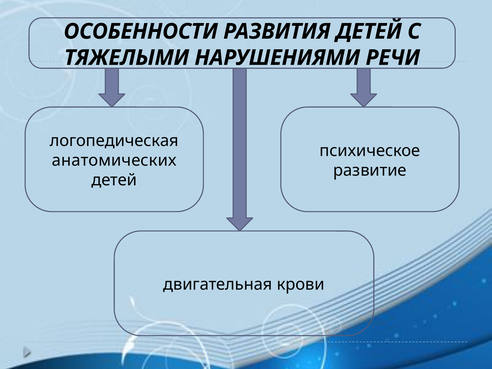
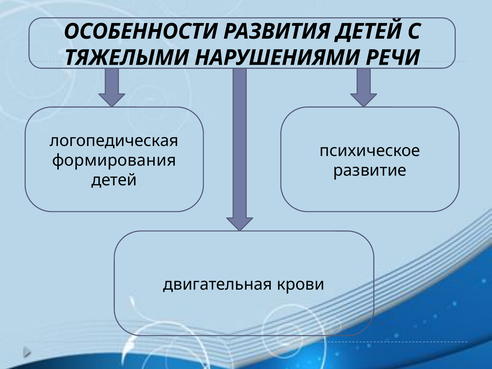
анатомических: анатомических -> формирования
